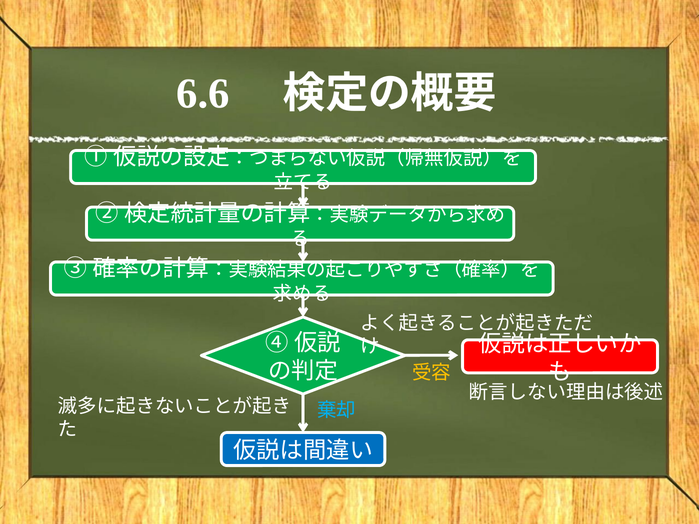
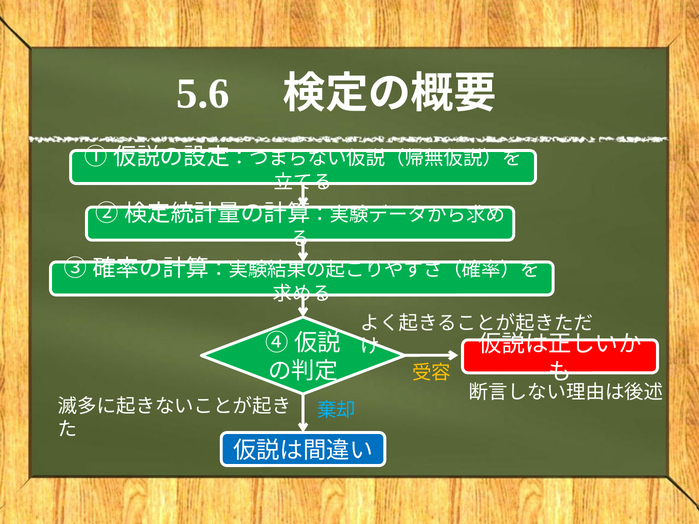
6.6: 6.6 -> 5.6
